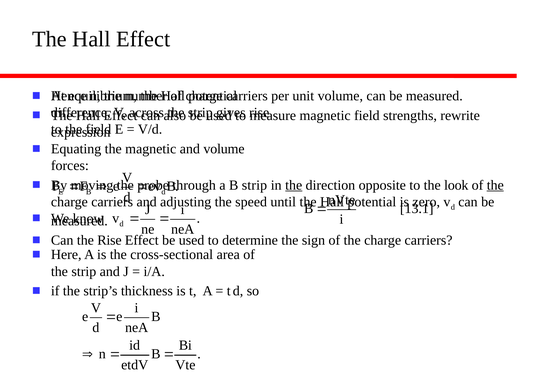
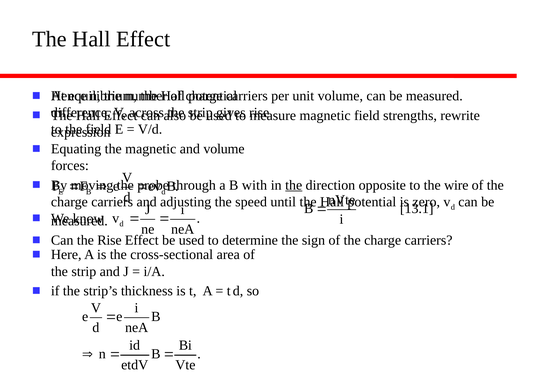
B strip: strip -> with
look: look -> wire
the at (495, 185) underline: present -> none
